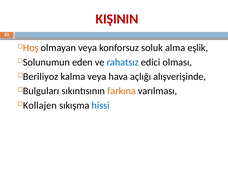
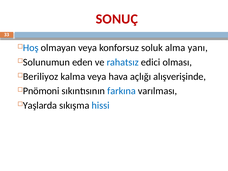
KIŞININ: KIŞININ -> SONUÇ
Hoş colour: orange -> blue
eşlik: eşlik -> yanı
Bulguları: Bulguları -> Pnömoni
farkına colour: orange -> blue
Kollajen: Kollajen -> Yaşlarda
